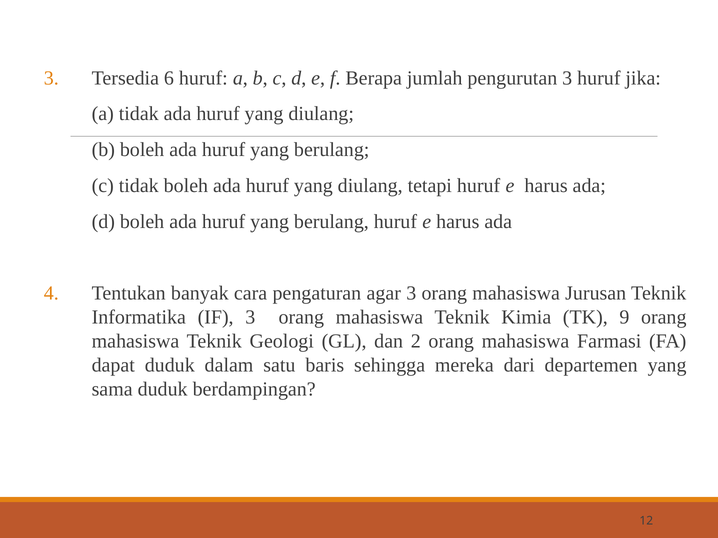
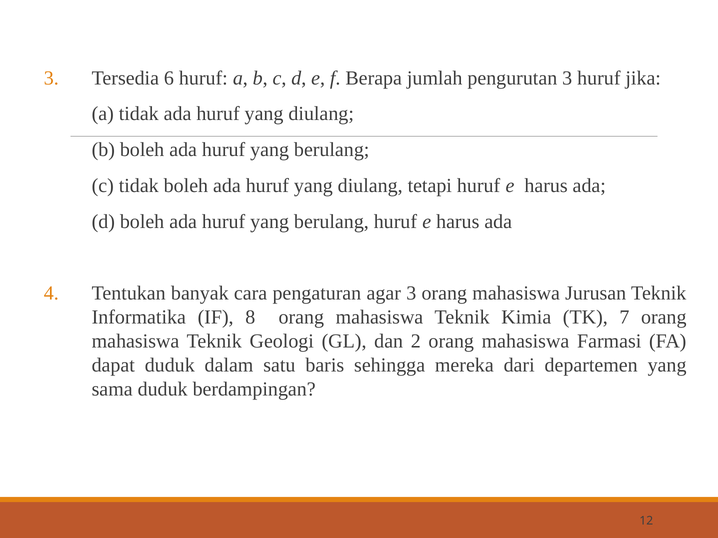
IF 3: 3 -> 8
9: 9 -> 7
